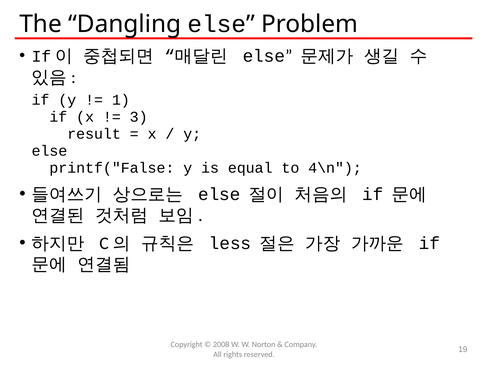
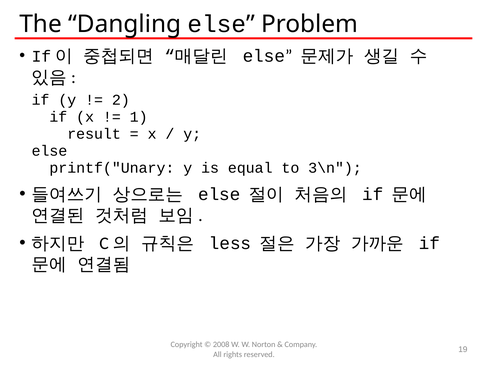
1: 1 -> 2
3: 3 -> 1
printf("False: printf("False -> printf("Unary
4\n: 4\n -> 3\n
